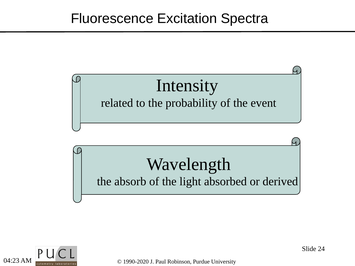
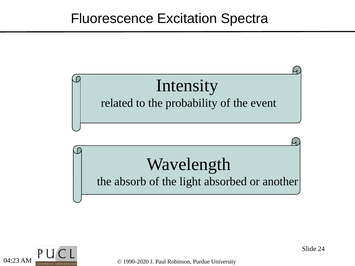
derived: derived -> another
